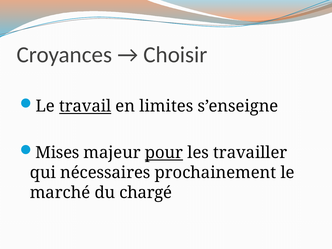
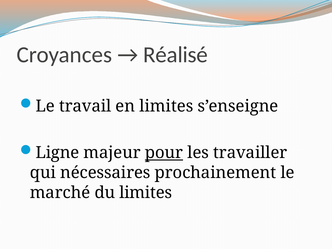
Choisir: Choisir -> Réalisé
travail underline: present -> none
Mises: Mises -> Ligne
du chargé: chargé -> limites
